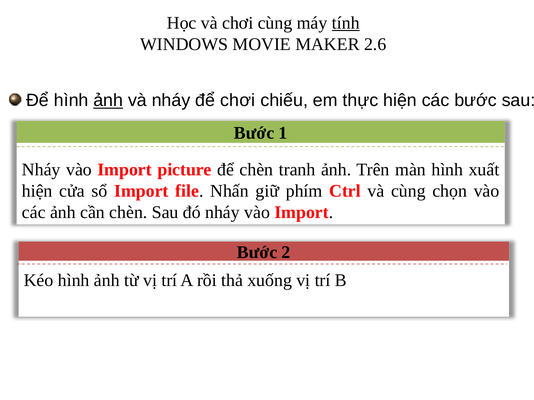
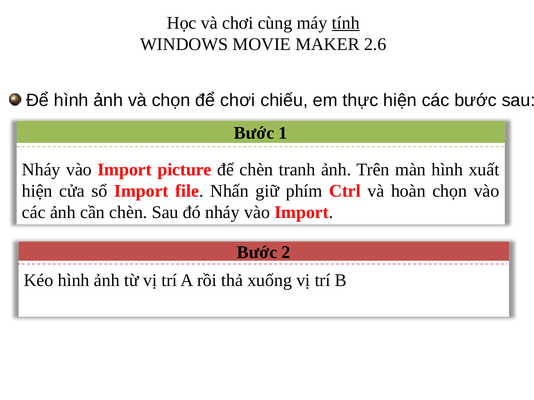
ảnh at (108, 101) underline: present -> none
và nháy: nháy -> chọn
và cùng: cùng -> hoàn
